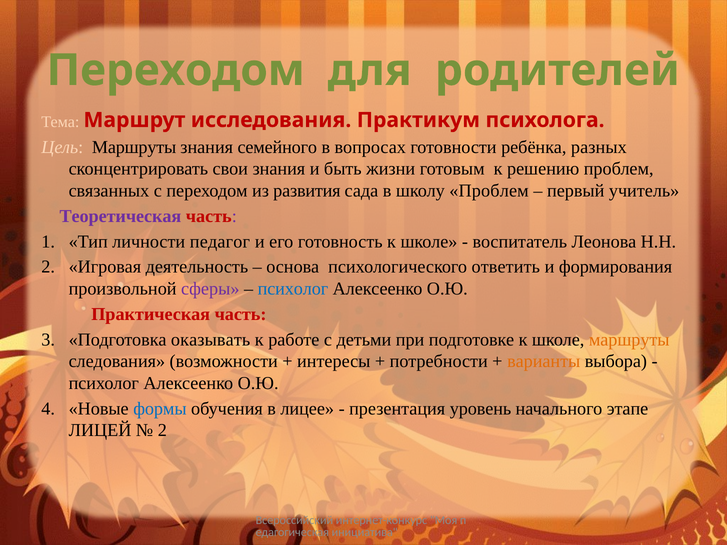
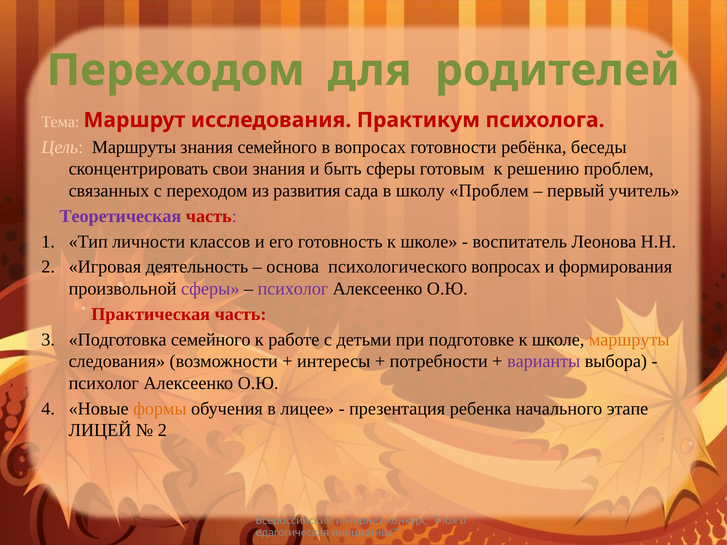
разных: разных -> беседы
быть жизни: жизни -> сферы
педагог: педагог -> классов
психологического ответить: ответить -> вопросах
психолог at (293, 289) colour: blue -> purple
Подготовка оказывать: оказывать -> семейного
варианты colour: orange -> purple
формы colour: blue -> orange
уровень: уровень -> ребенка
